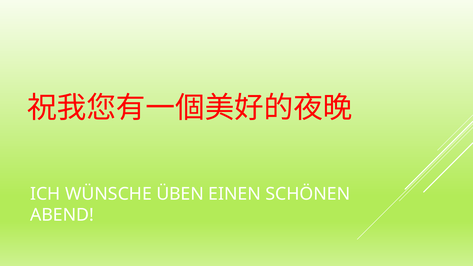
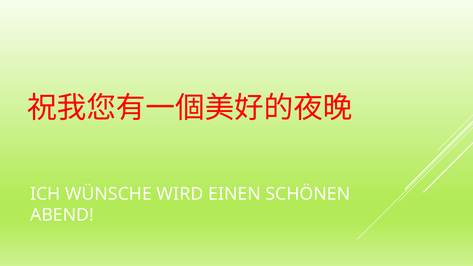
ÜBEN: ÜBEN -> WIRD
